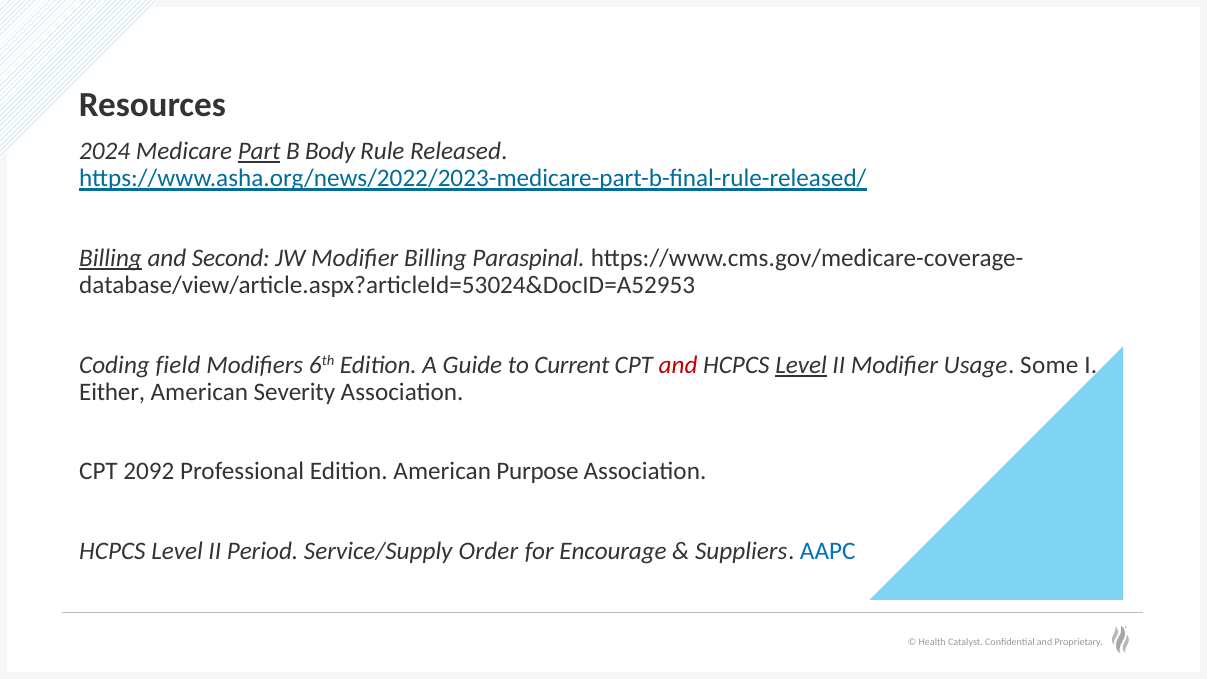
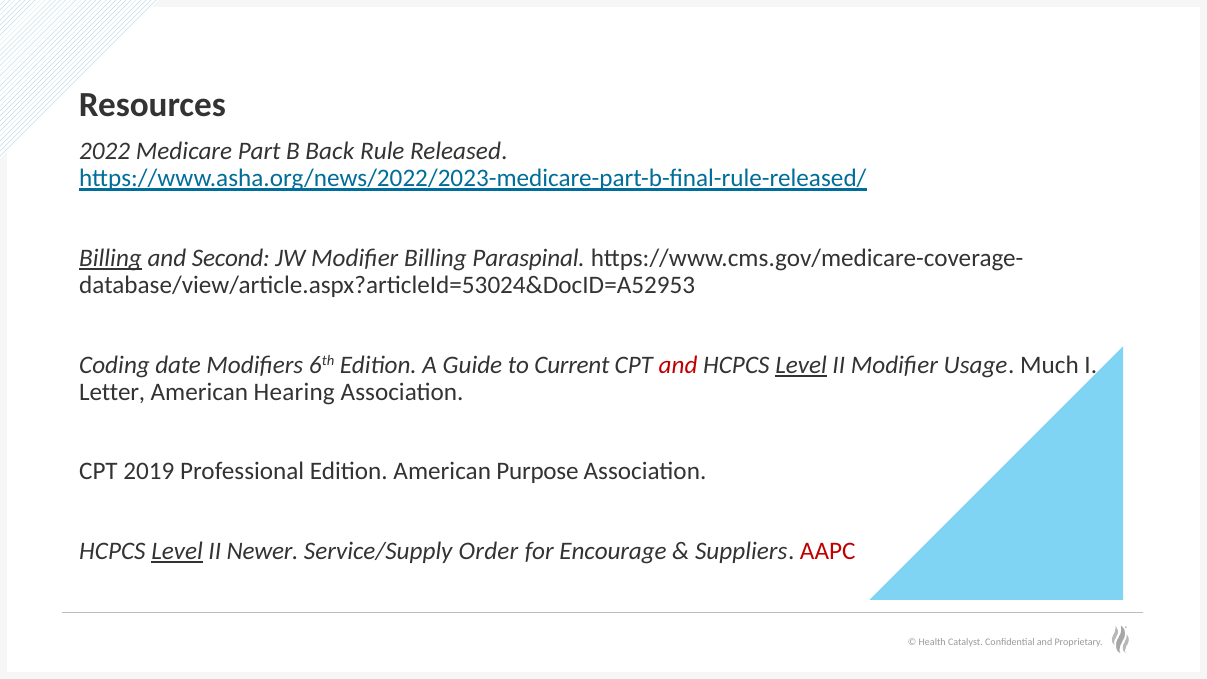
2024: 2024 -> 2022
Part underline: present -> none
Body: Body -> Back
field: field -> date
Some: Some -> Much
Either: Either -> Letter
Severity: Severity -> Hearing
2092: 2092 -> 2019
Level at (177, 551) underline: none -> present
Period: Period -> Newer
AAPC colour: blue -> red
